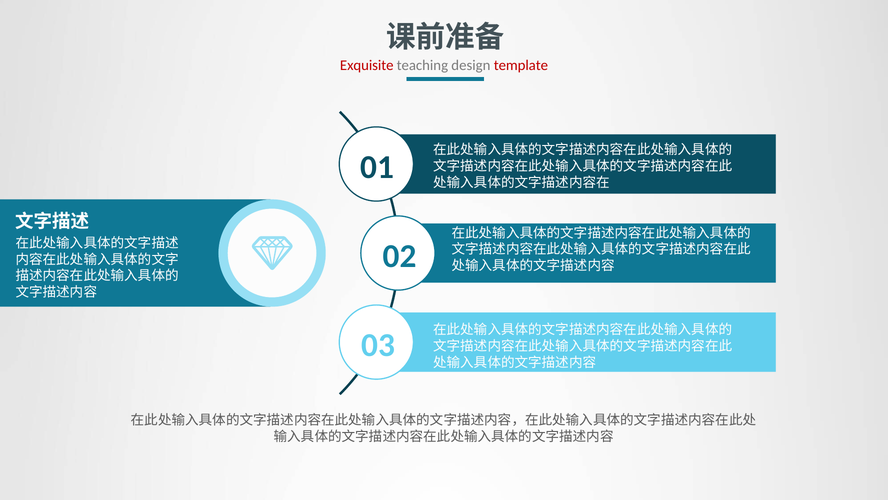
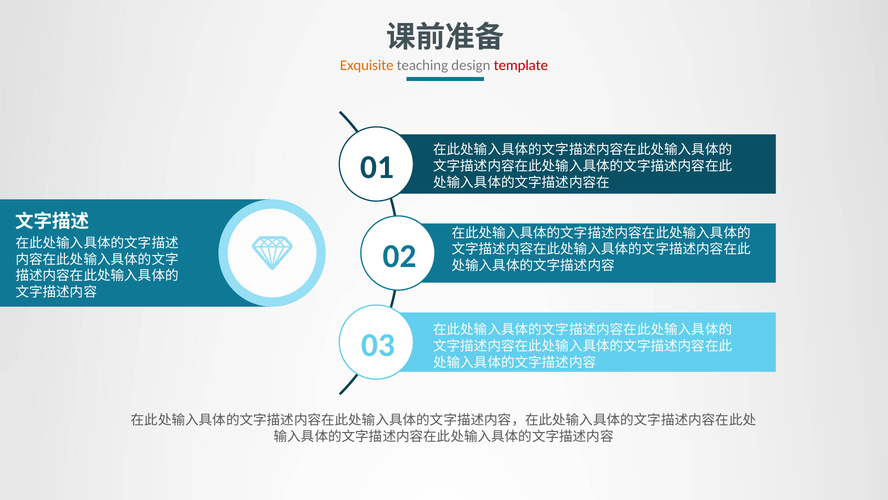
Exquisite colour: red -> orange
